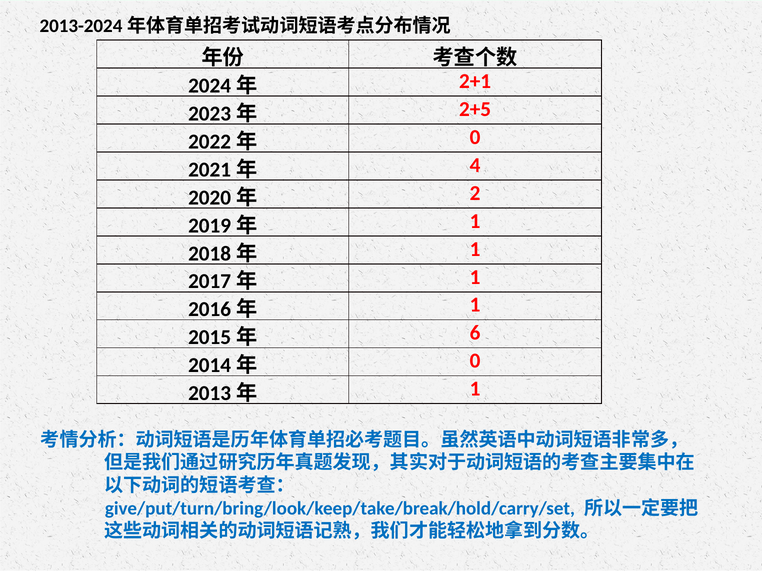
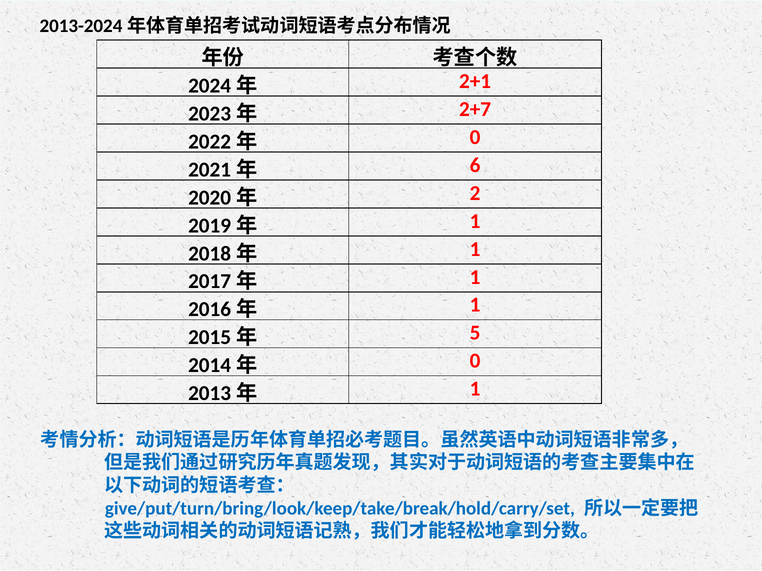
2+5: 2+5 -> 2+7
4: 4 -> 6
6: 6 -> 5
